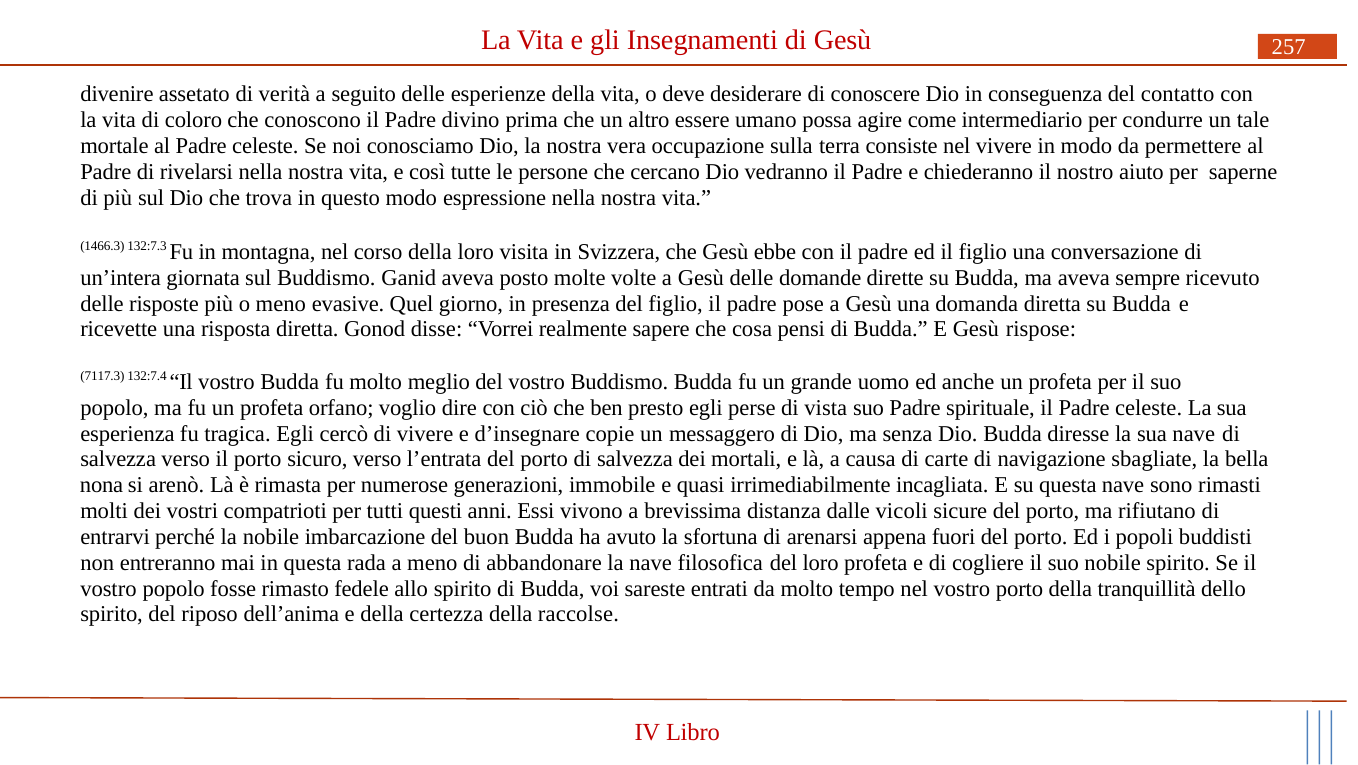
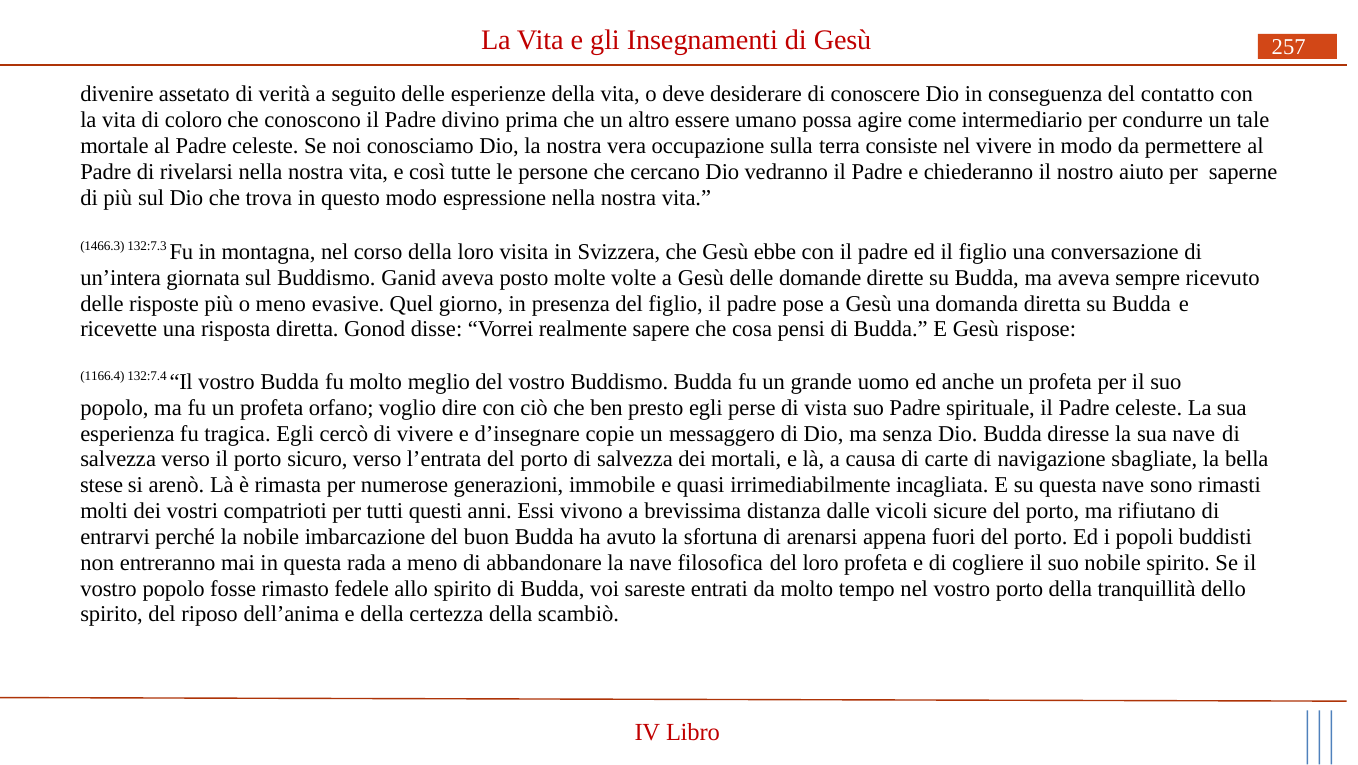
7117.3: 7117.3 -> 1166.4
nona: nona -> stese
raccolse: raccolse -> scambiò
